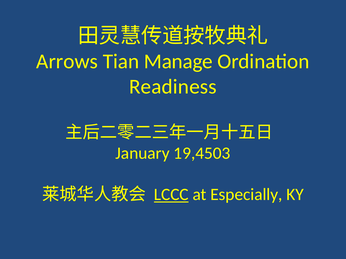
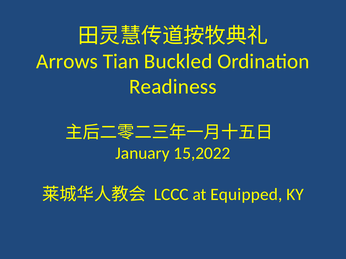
Manage: Manage -> Buckled
19,4503: 19,4503 -> 15,2022
LCCC underline: present -> none
Especially: Especially -> Equipped
